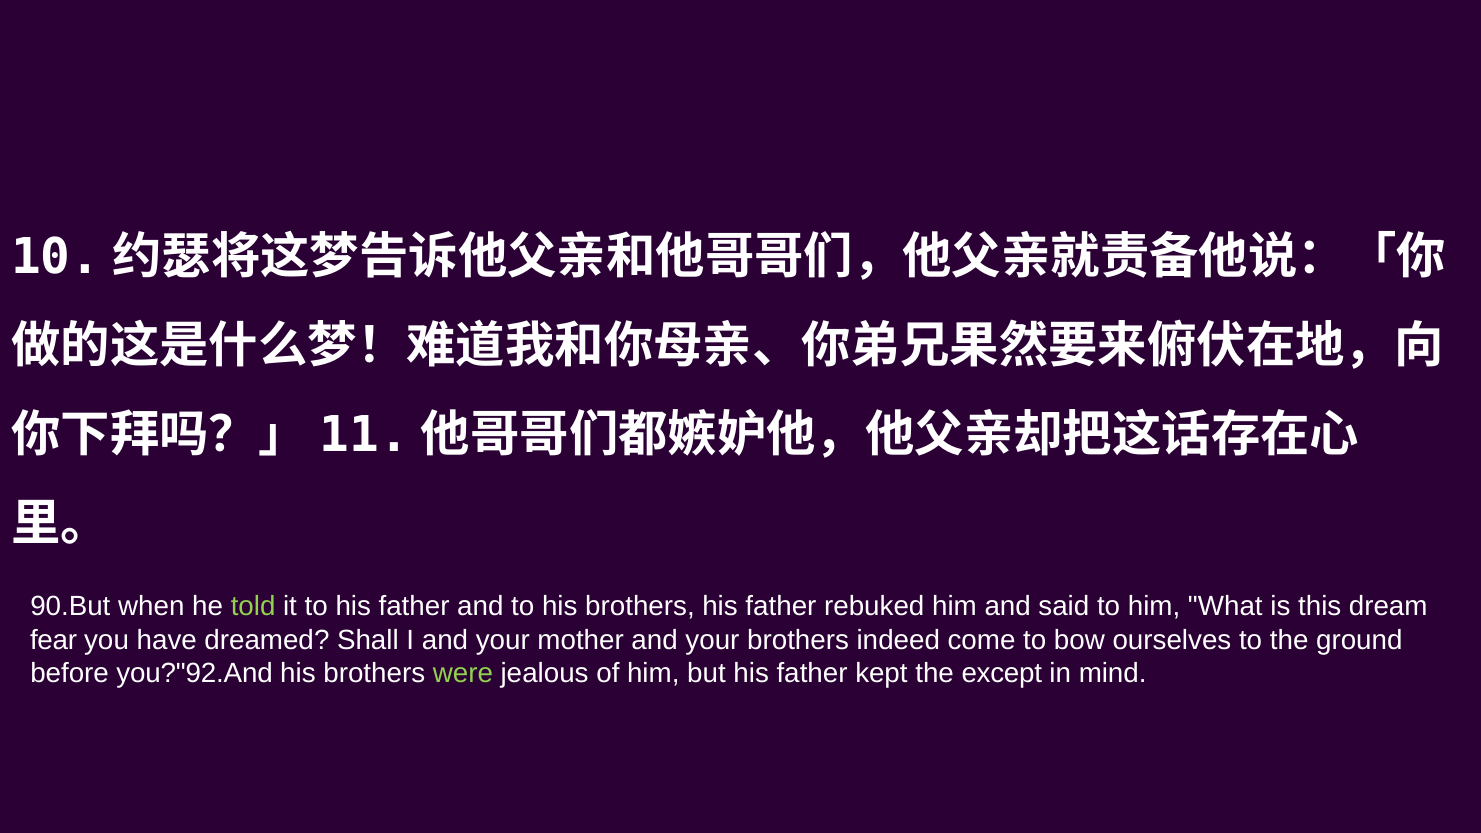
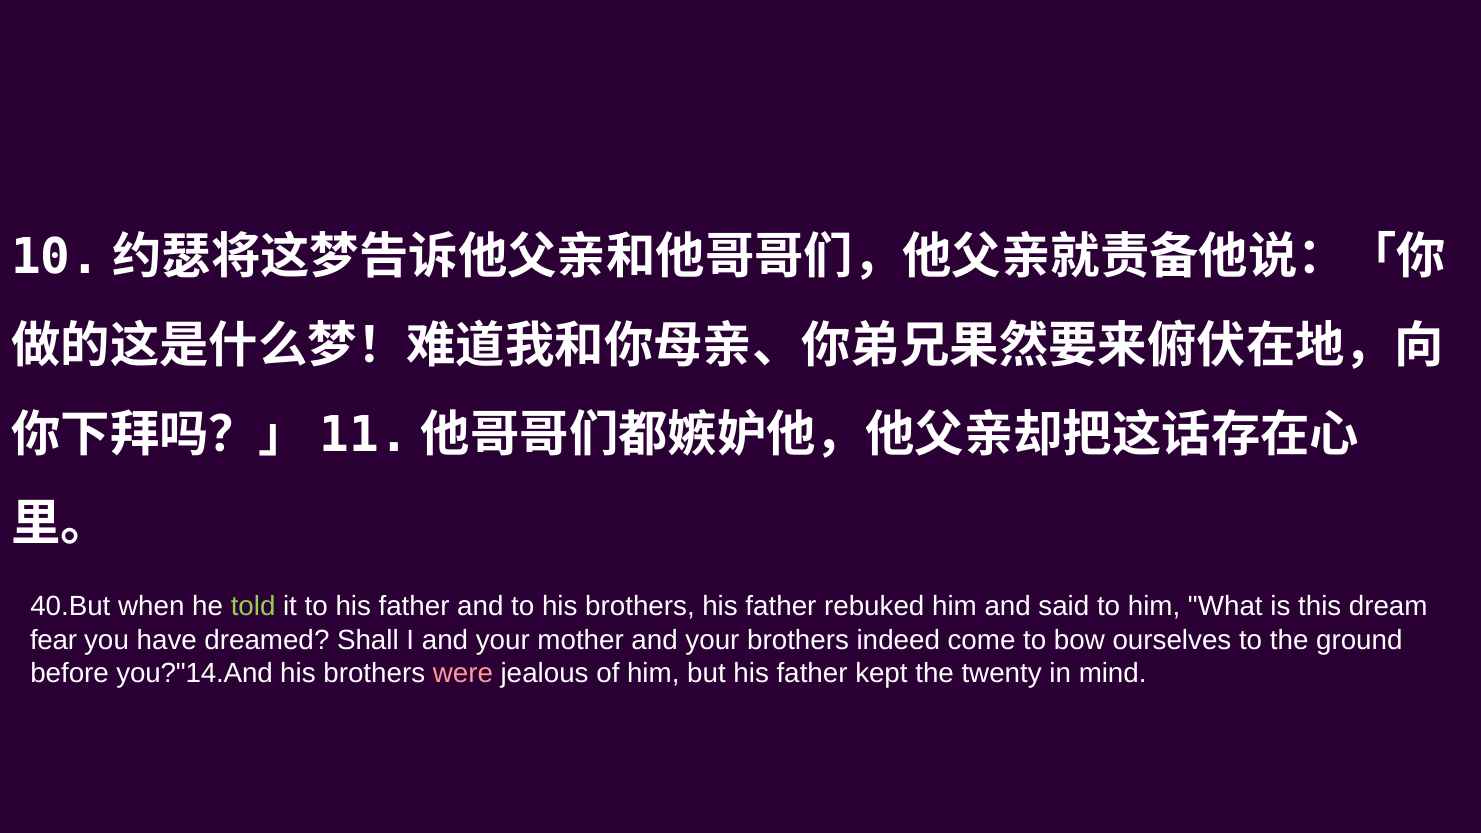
90.But: 90.But -> 40.But
you?"92.And: you?"92.And -> you?"14.And
were colour: light green -> pink
except: except -> twenty
